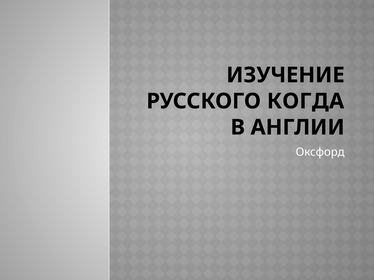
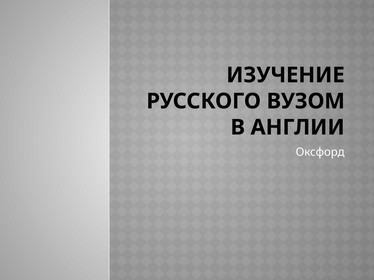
КОГДА: КОГДА -> ВУЗОМ
